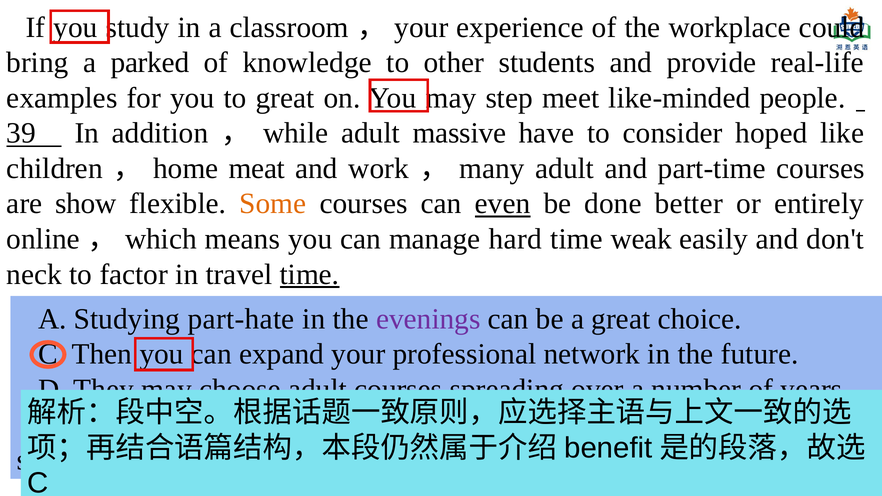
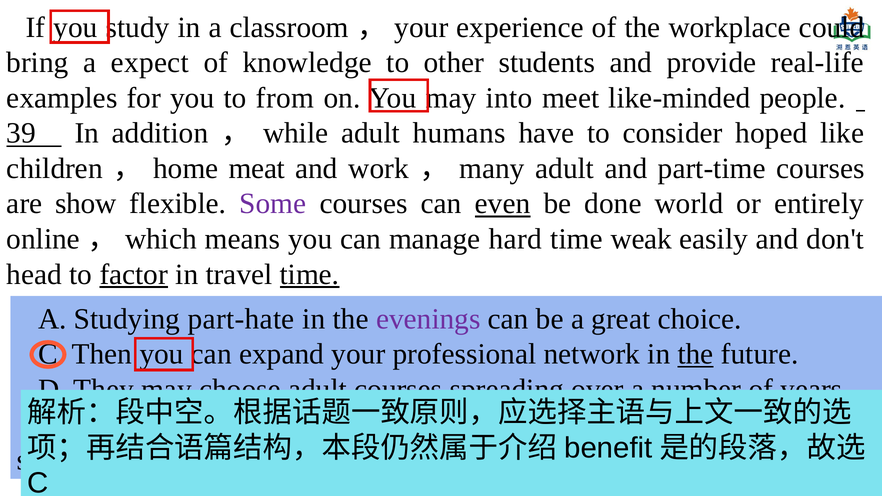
parked: parked -> expect
to great: great -> from
step: step -> into
massive: massive -> humans
Some colour: orange -> purple
better: better -> world
neck: neck -> head
factor underline: none -> present
the at (696, 354) underline: none -> present
